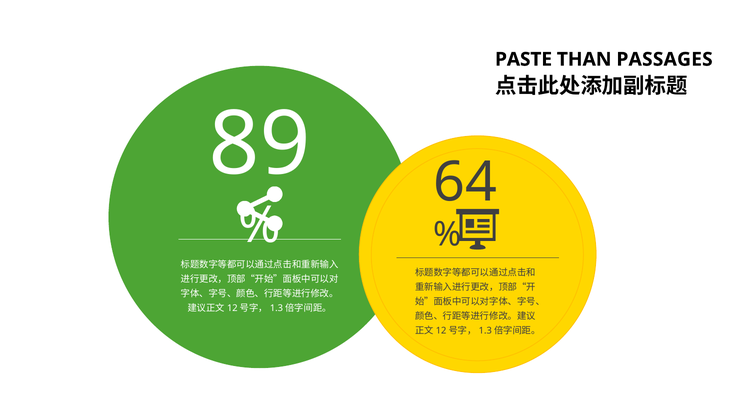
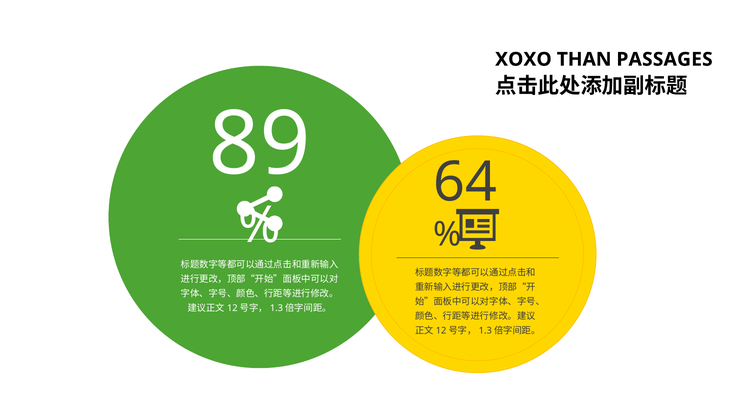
PASTE: PASTE -> XOXO
